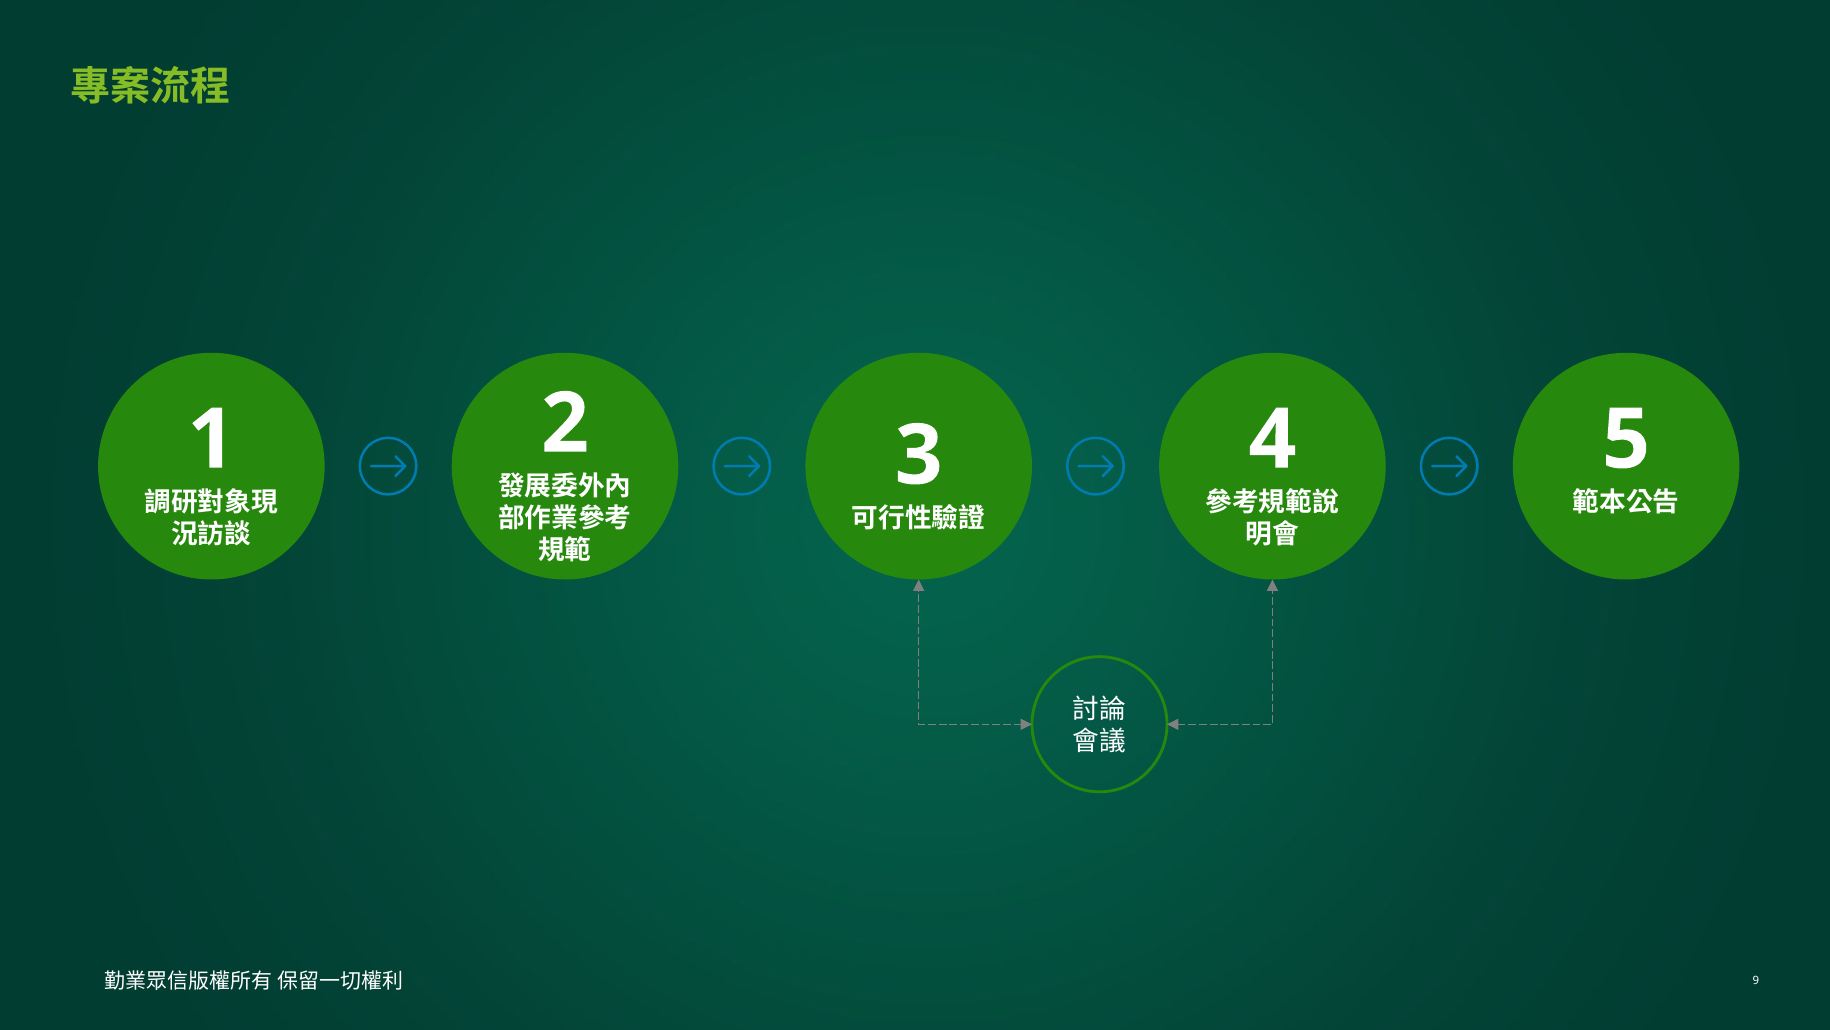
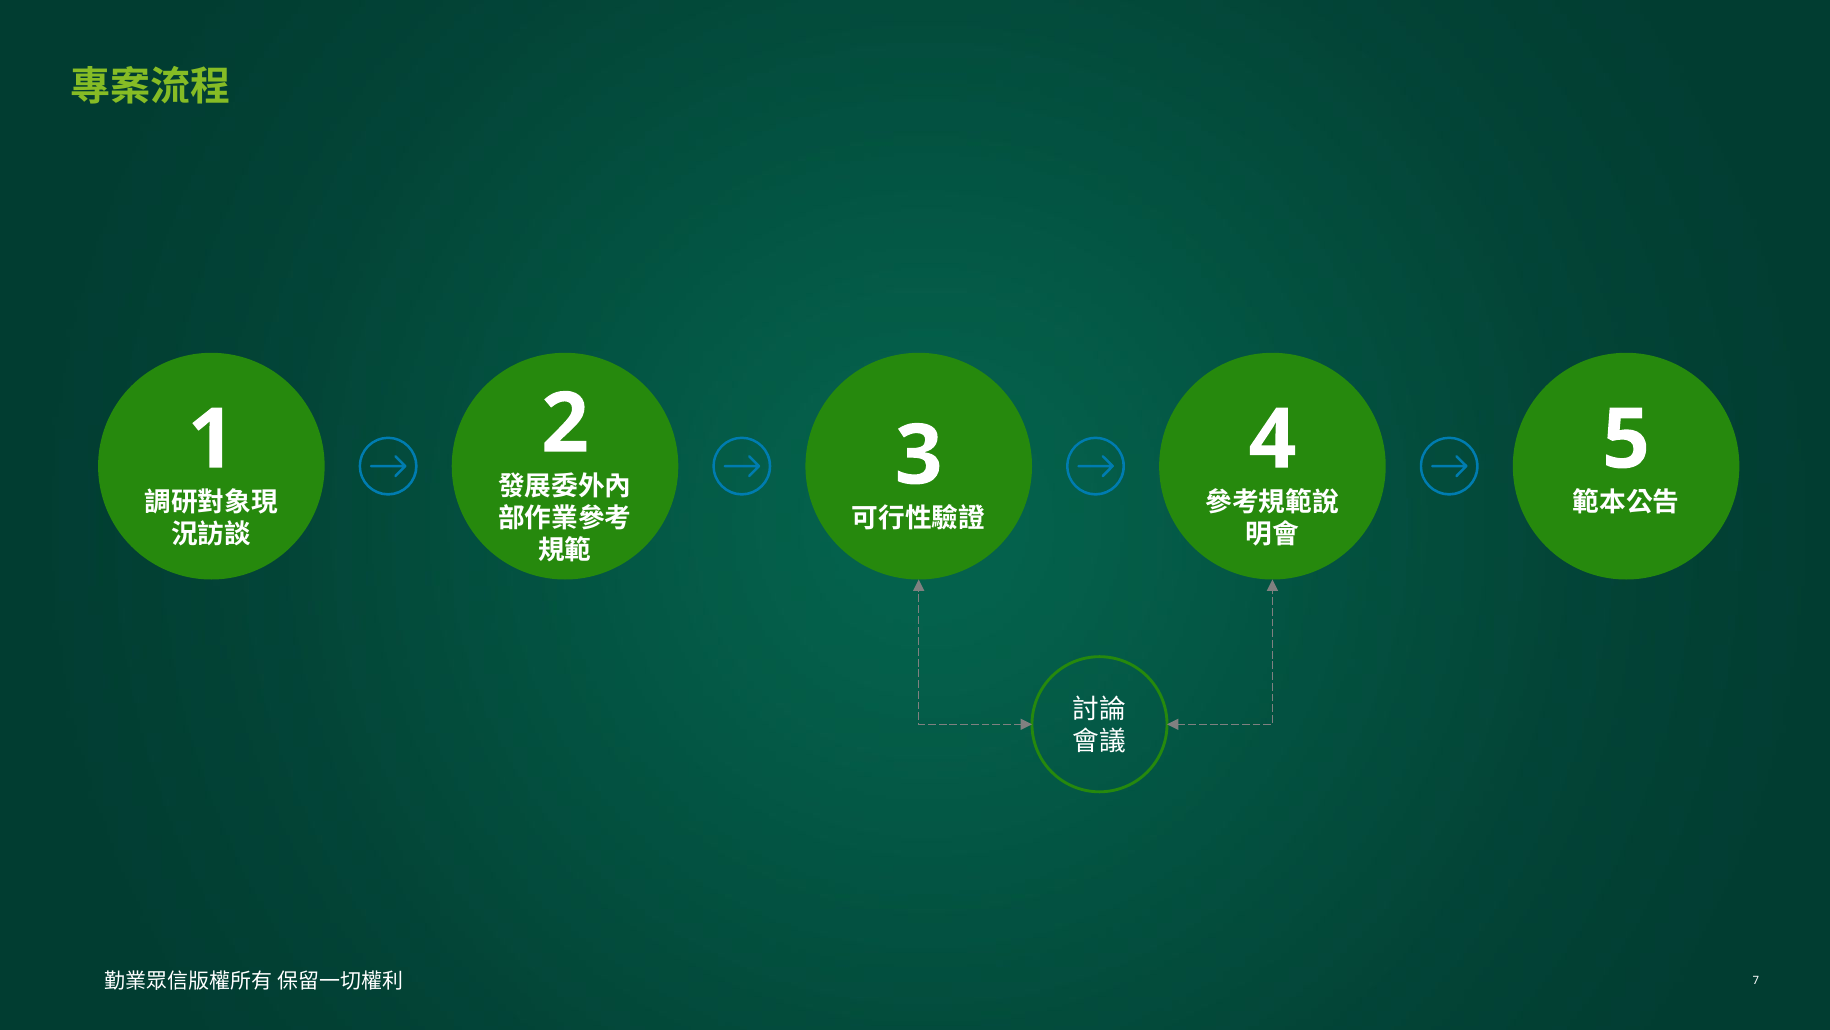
9: 9 -> 7
